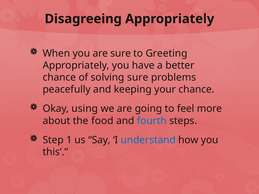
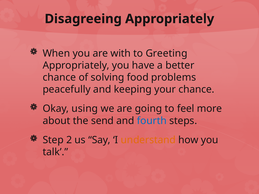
are sure: sure -> with
solving sure: sure -> food
food: food -> send
1: 1 -> 2
understand colour: blue -> orange
this: this -> talk
